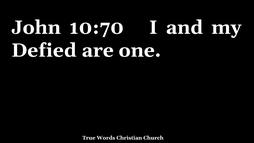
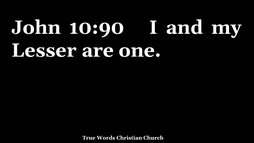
10:70: 10:70 -> 10:90
Defied: Defied -> Lesser
